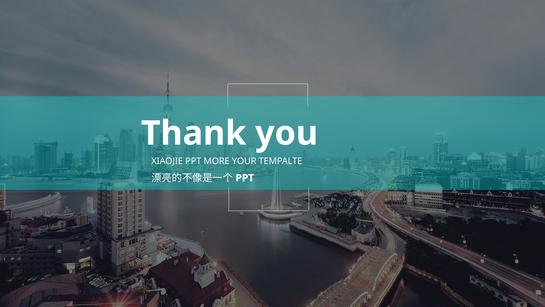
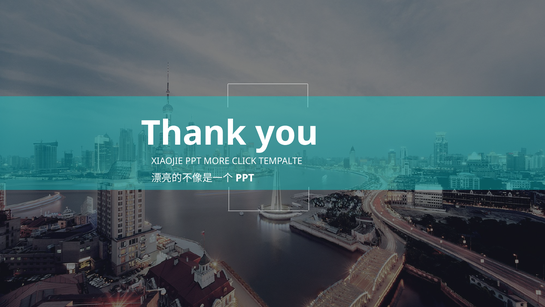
YOUR: YOUR -> CLICK
